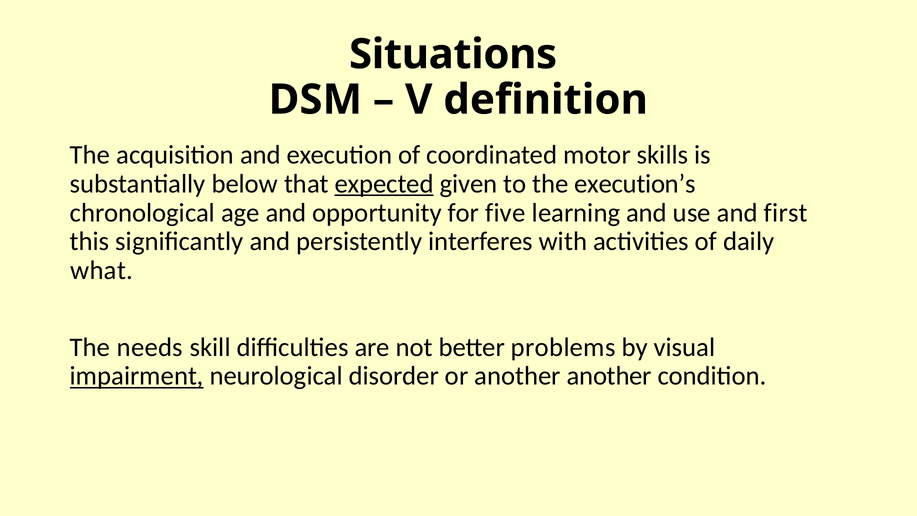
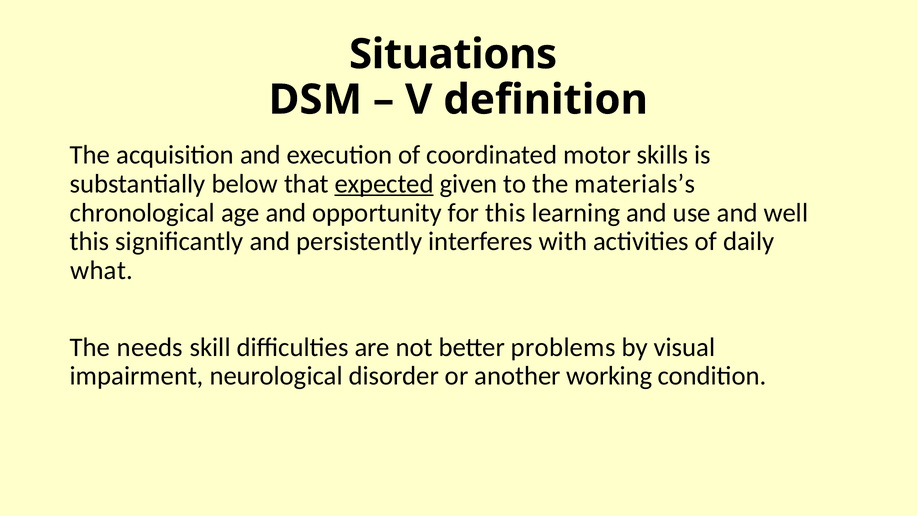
execution’s: execution’s -> materials’s
for five: five -> this
first: first -> well
impairment underline: present -> none
another another: another -> working
